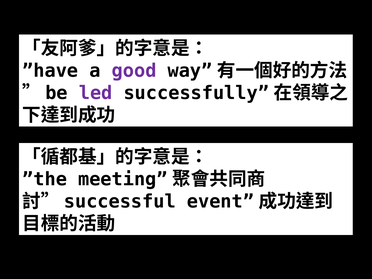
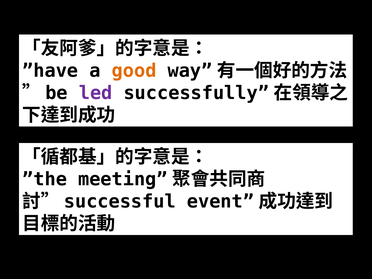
good colour: purple -> orange
